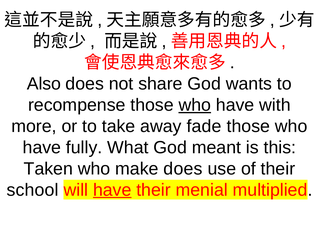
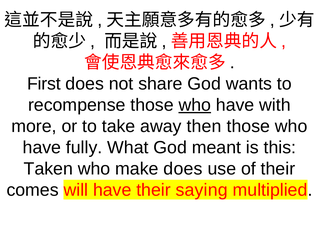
Also: Also -> First
fade: fade -> then
school: school -> comes
have at (112, 190) underline: present -> none
menial: menial -> saying
